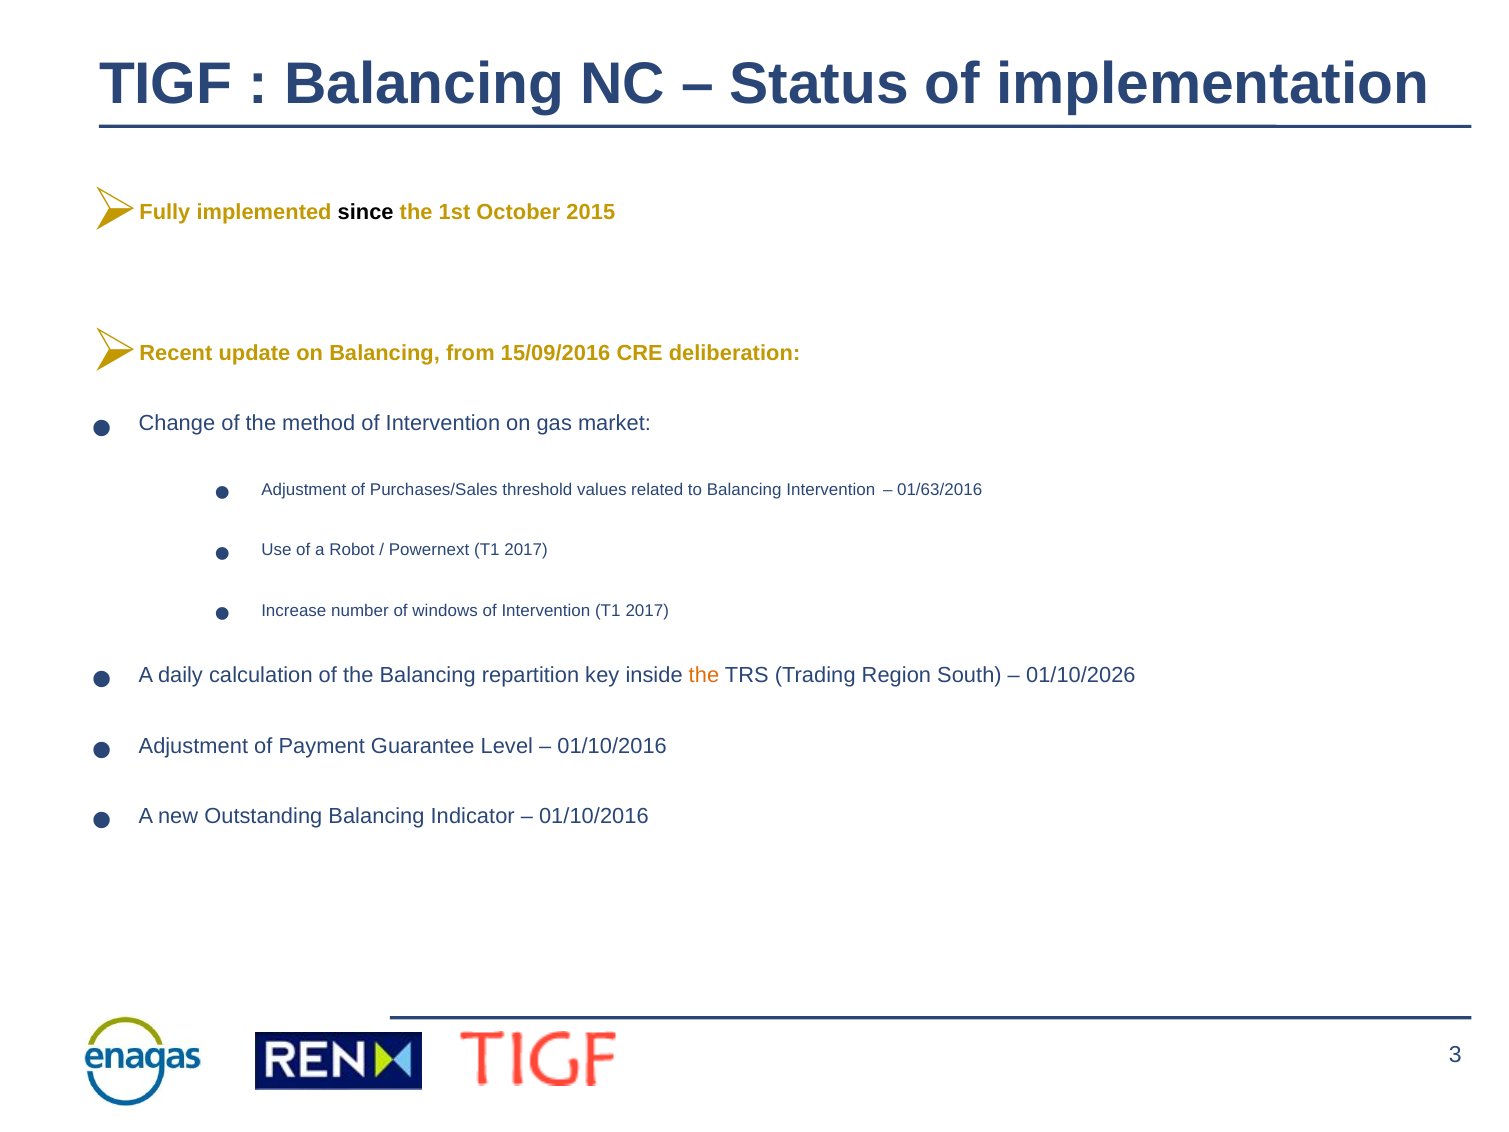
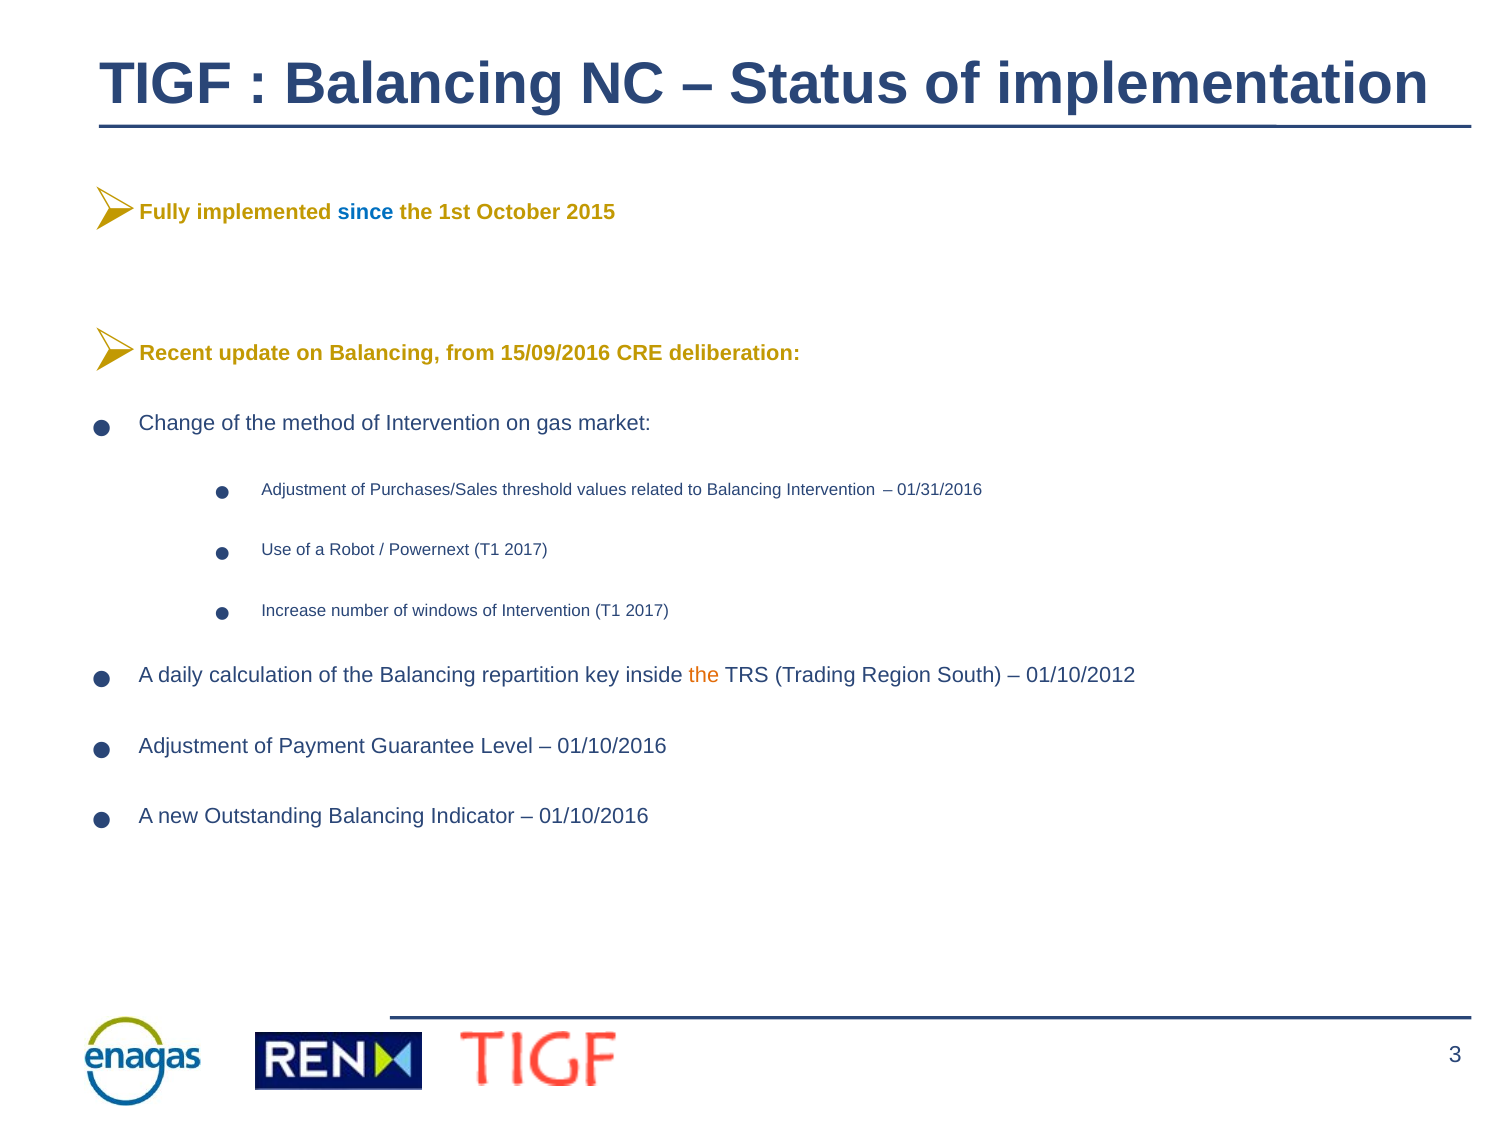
since colour: black -> blue
01/63/2016: 01/63/2016 -> 01/31/2016
01/10/2026: 01/10/2026 -> 01/10/2012
